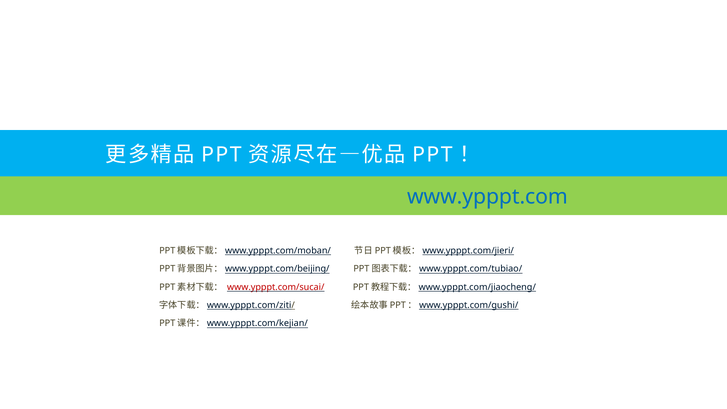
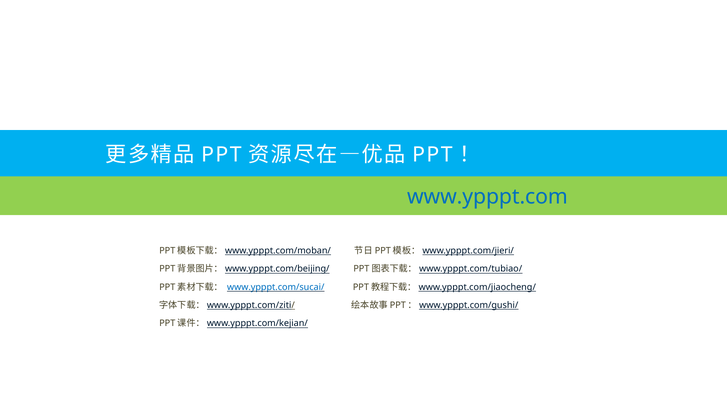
www.ypppt.com/sucai/ colour: red -> blue
